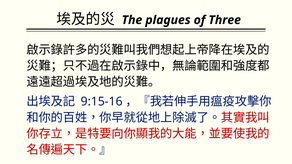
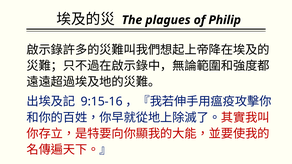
Three: Three -> Philip
